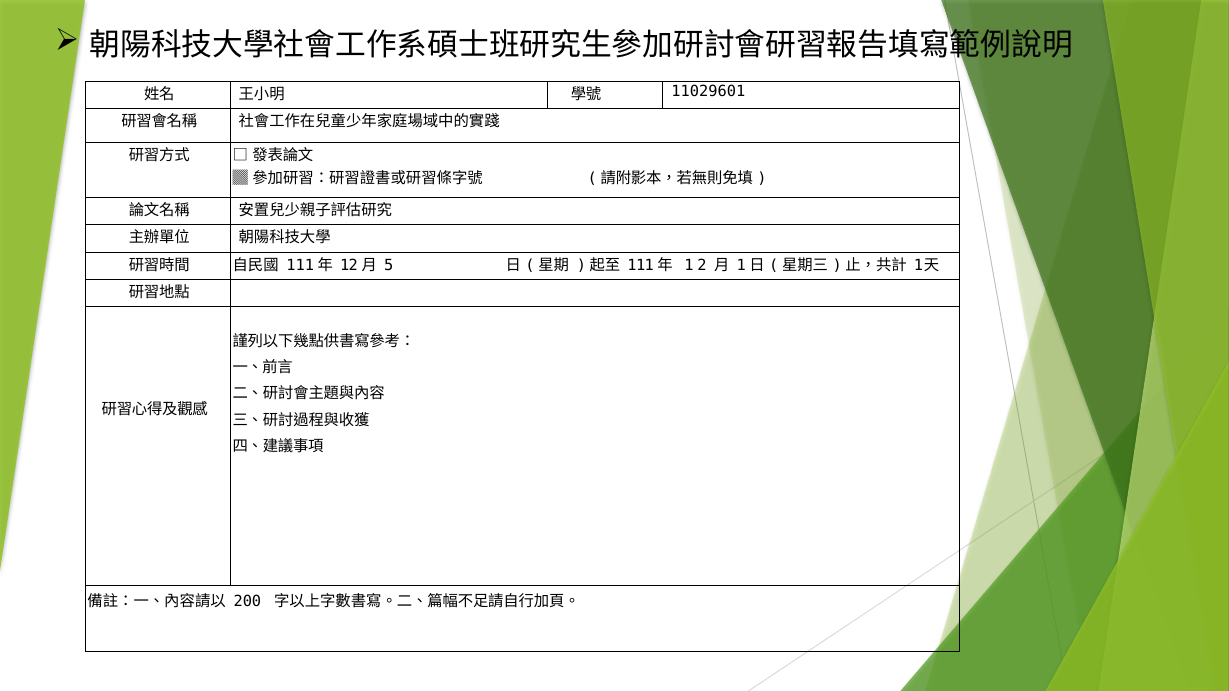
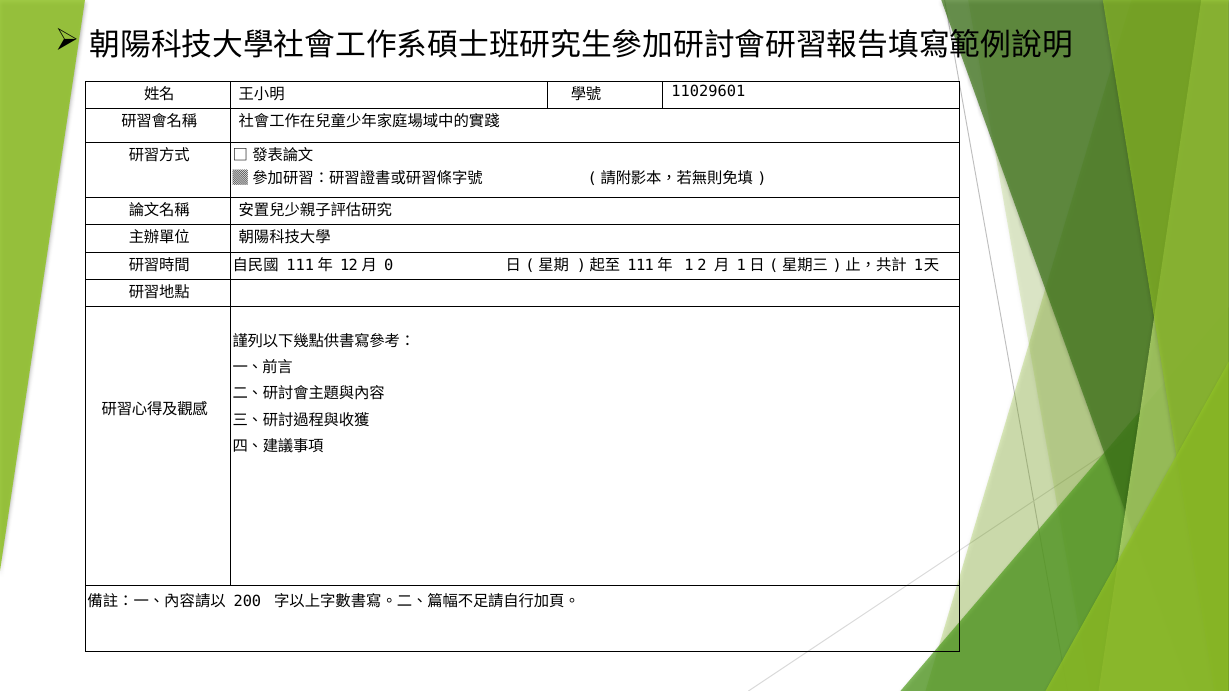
5: 5 -> 0
